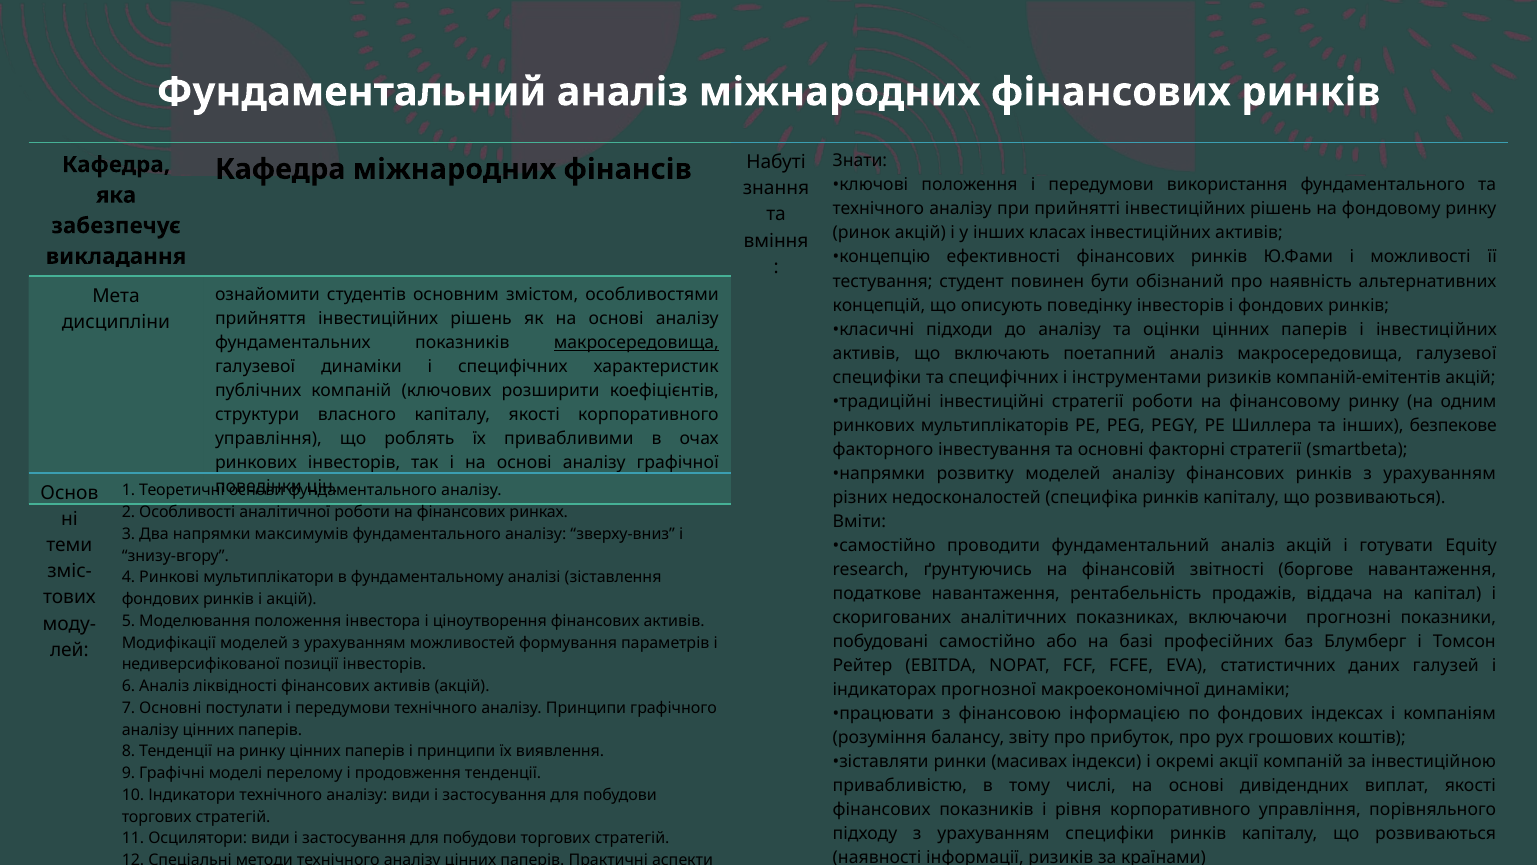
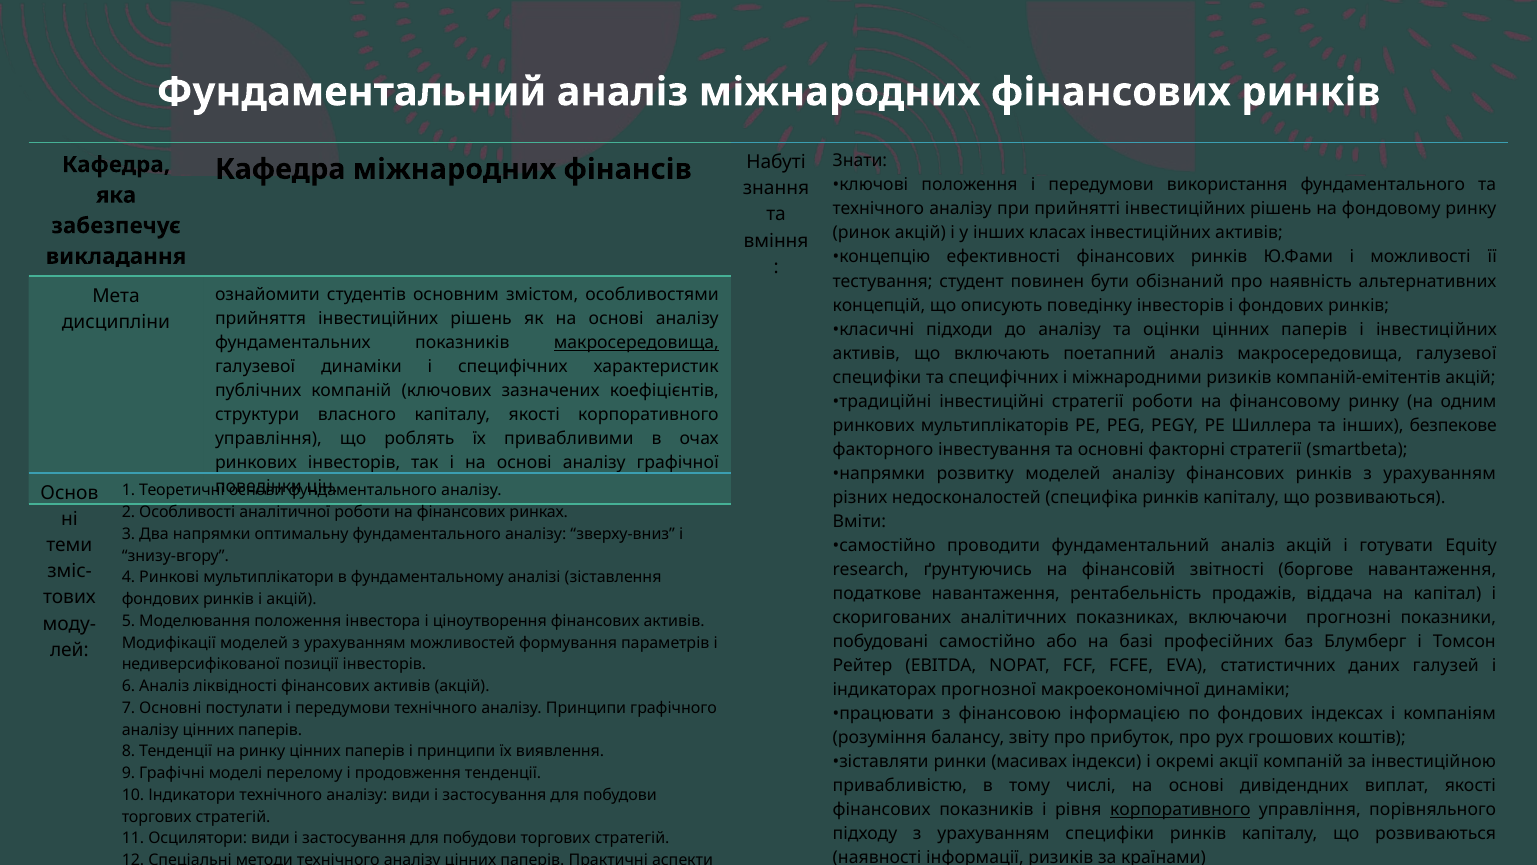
інструментами: інструментами -> міжнародними
розширити: розширити -> зазначених
максимумів: максимумів -> оптимальну
корпоративного at (1180, 809) underline: none -> present
